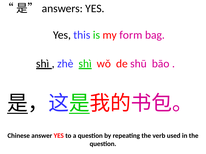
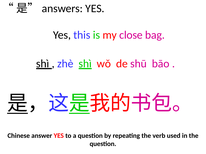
form: form -> close
